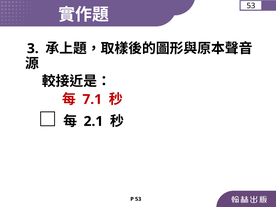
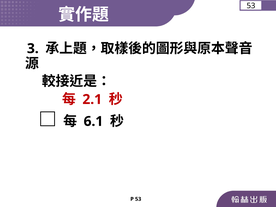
7.1: 7.1 -> 2.1
2.1: 2.1 -> 6.1
